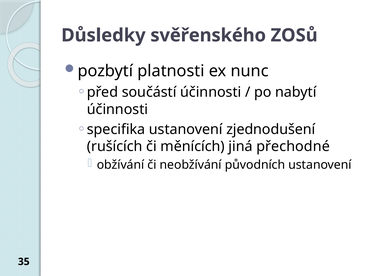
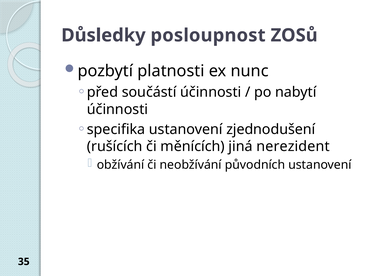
svěřenského: svěřenského -> posloupnost
přechodné: přechodné -> nerezident
